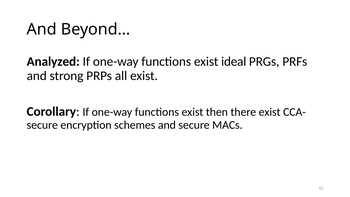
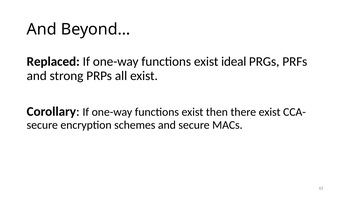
Analyzed: Analyzed -> Replaced
